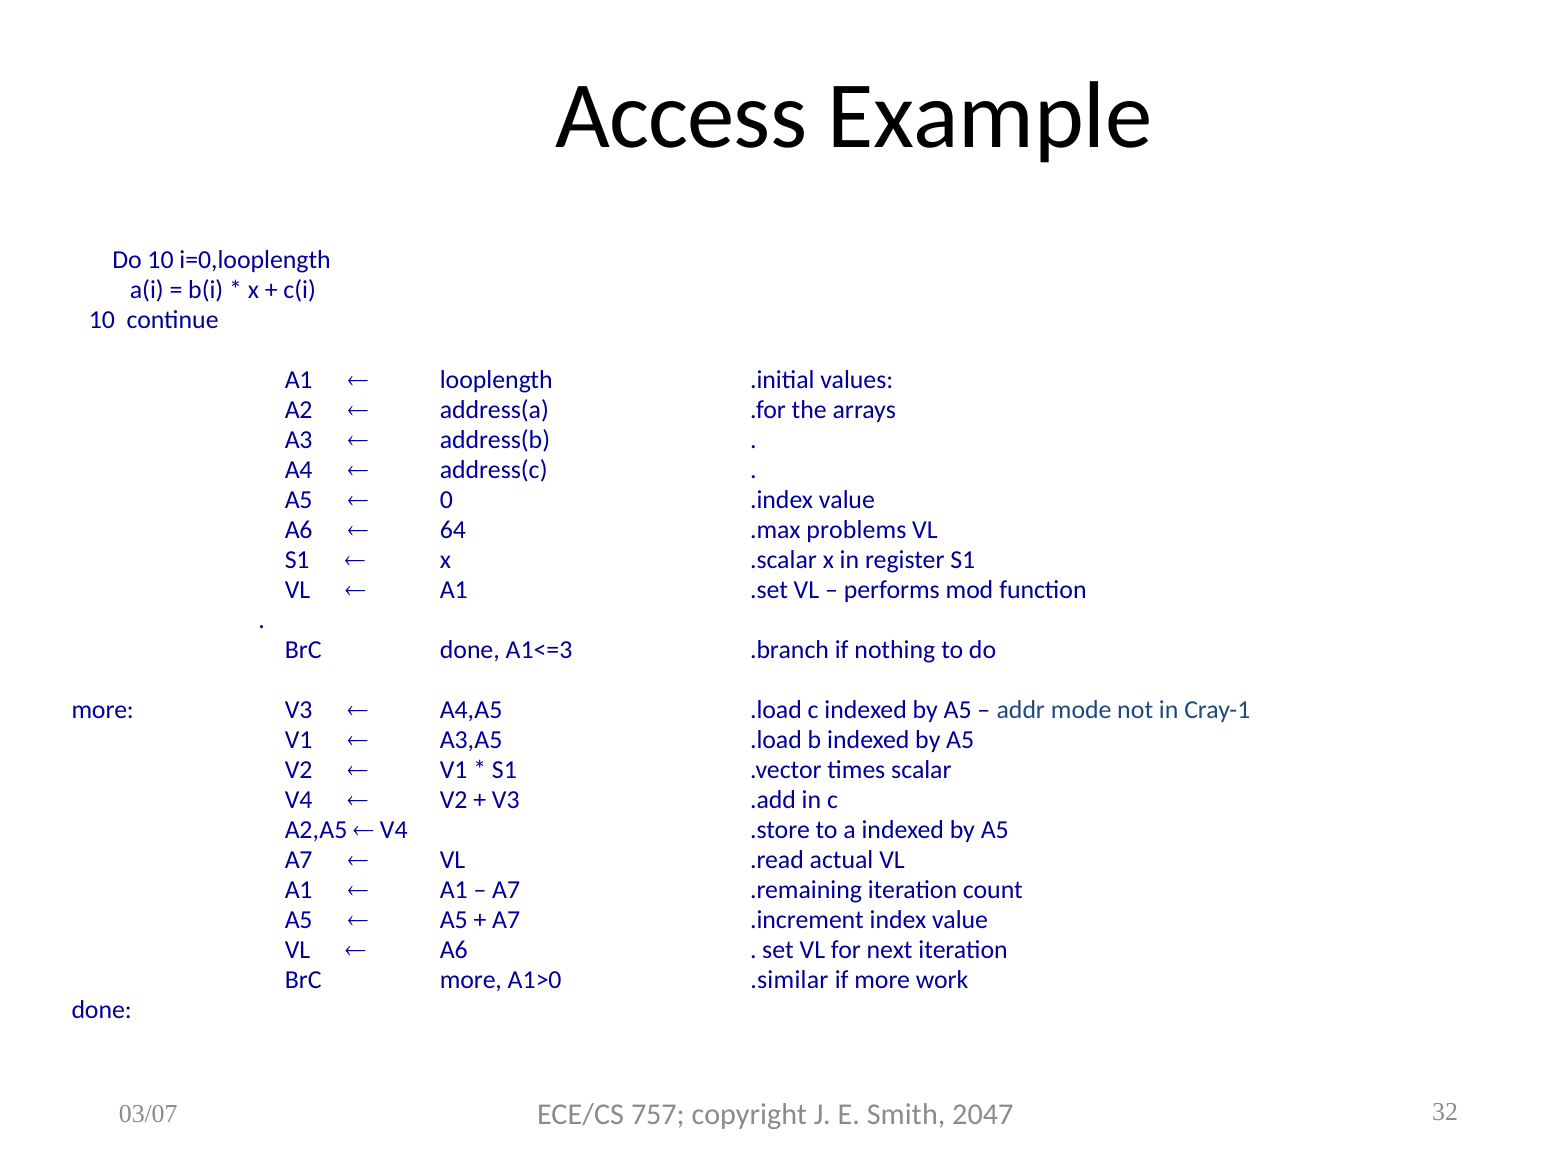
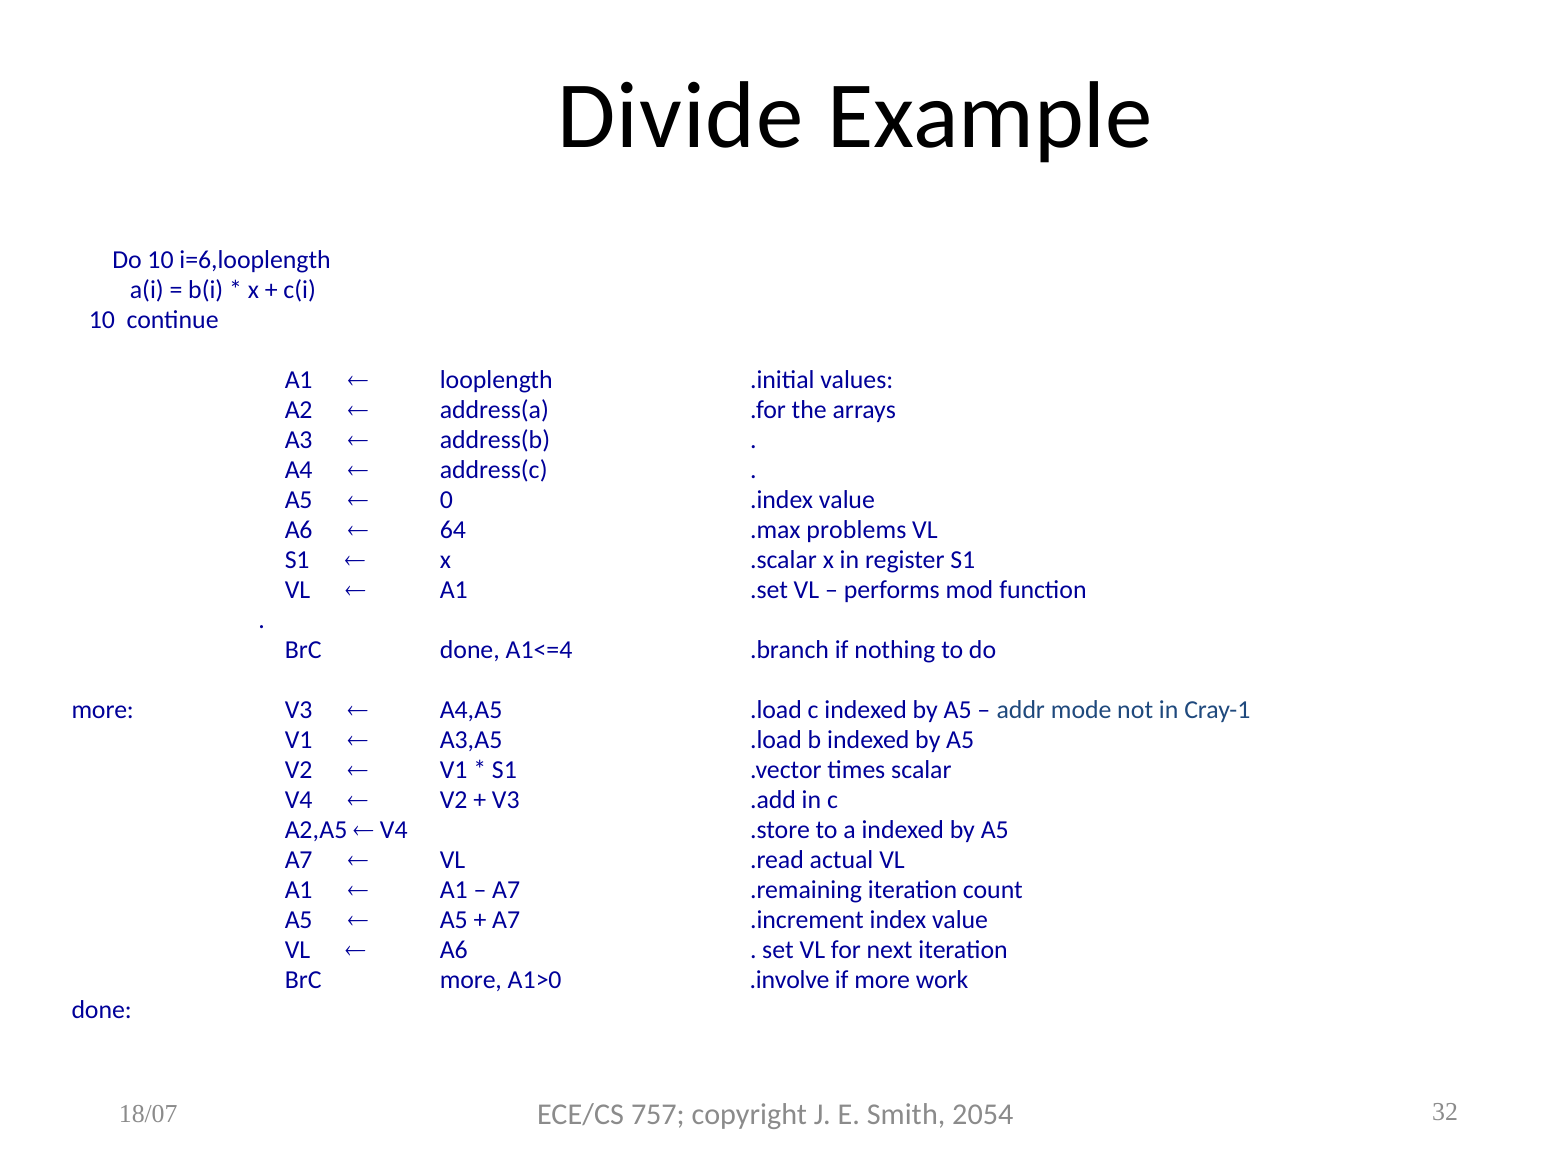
Access: Access -> Divide
i=0,looplength: i=0,looplength -> i=6,looplength
A1<=3: A1<=3 -> A1<=4
.similar: .similar -> .involve
03/07: 03/07 -> 18/07
2047: 2047 -> 2054
